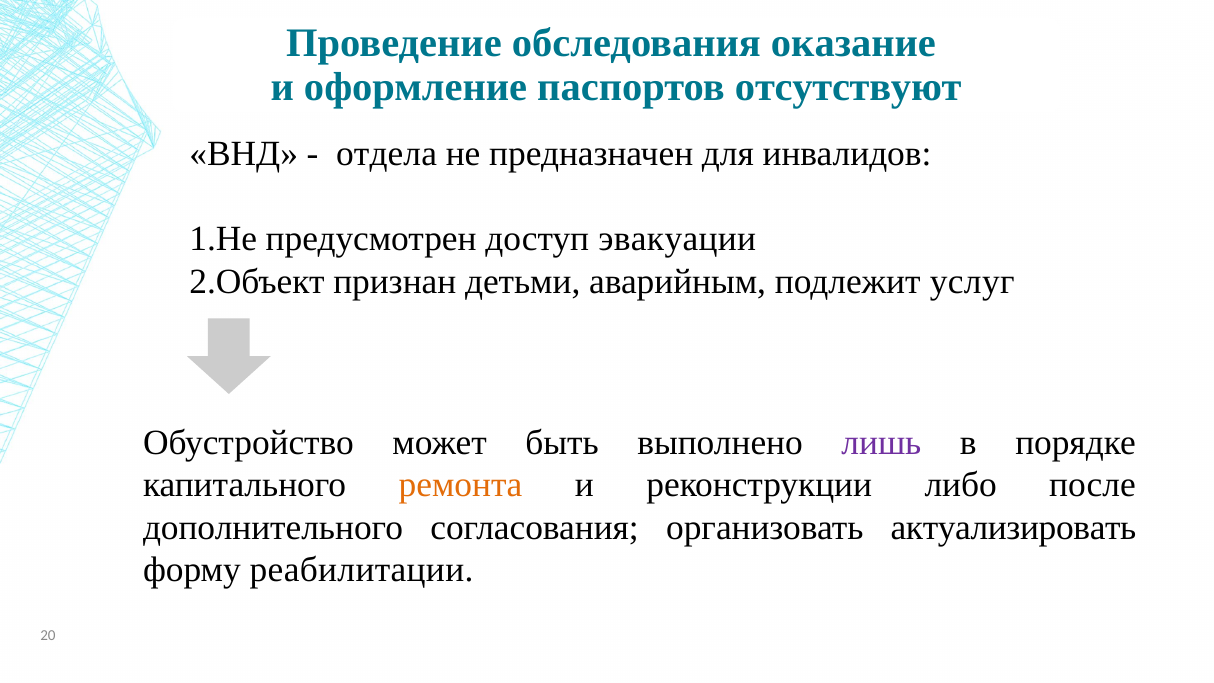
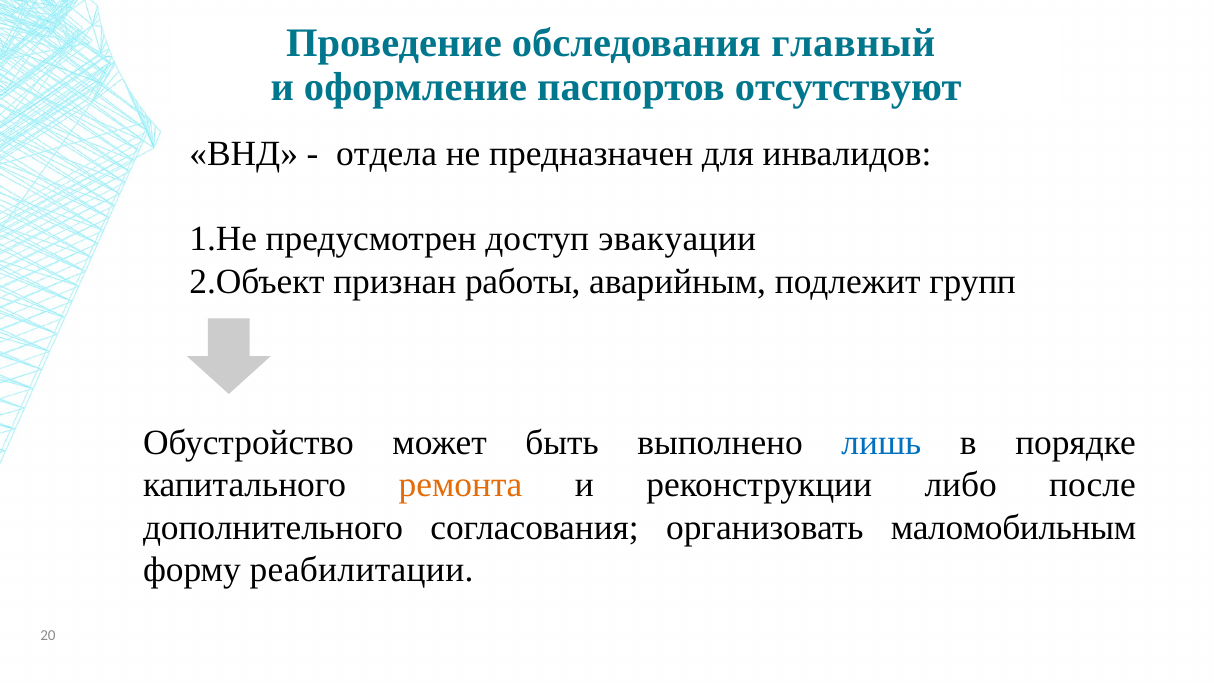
оказание: оказание -> главный
детьми: детьми -> работы
услуг: услуг -> групп
лишь colour: purple -> blue
актуализировать: актуализировать -> маломобильным
